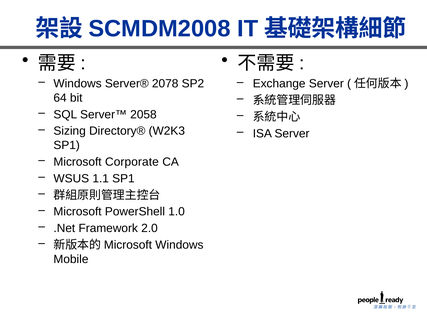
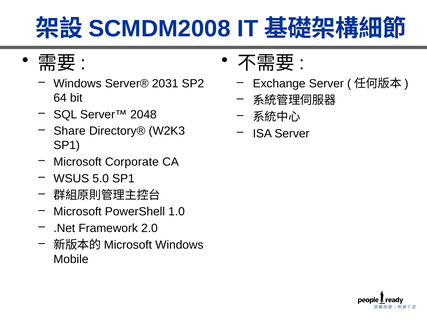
2078: 2078 -> 2031
2058: 2058 -> 2048
Sizing: Sizing -> Share
1.1: 1.1 -> 5.0
